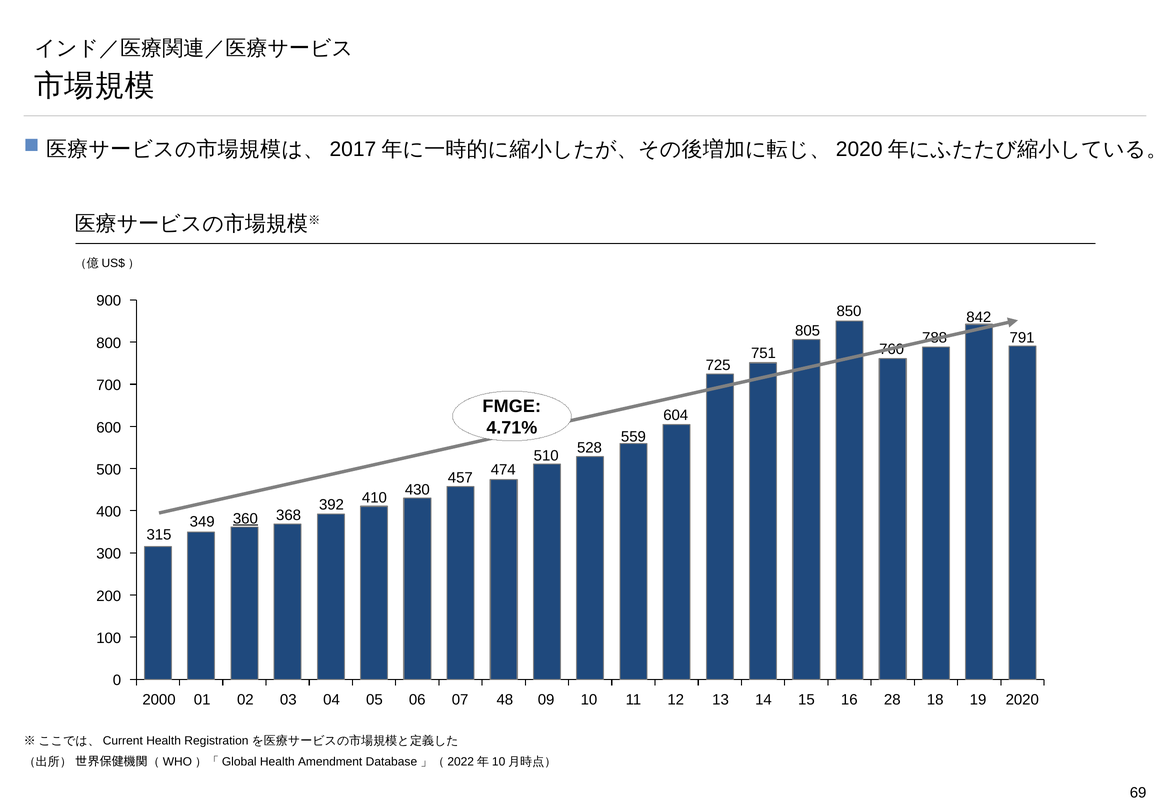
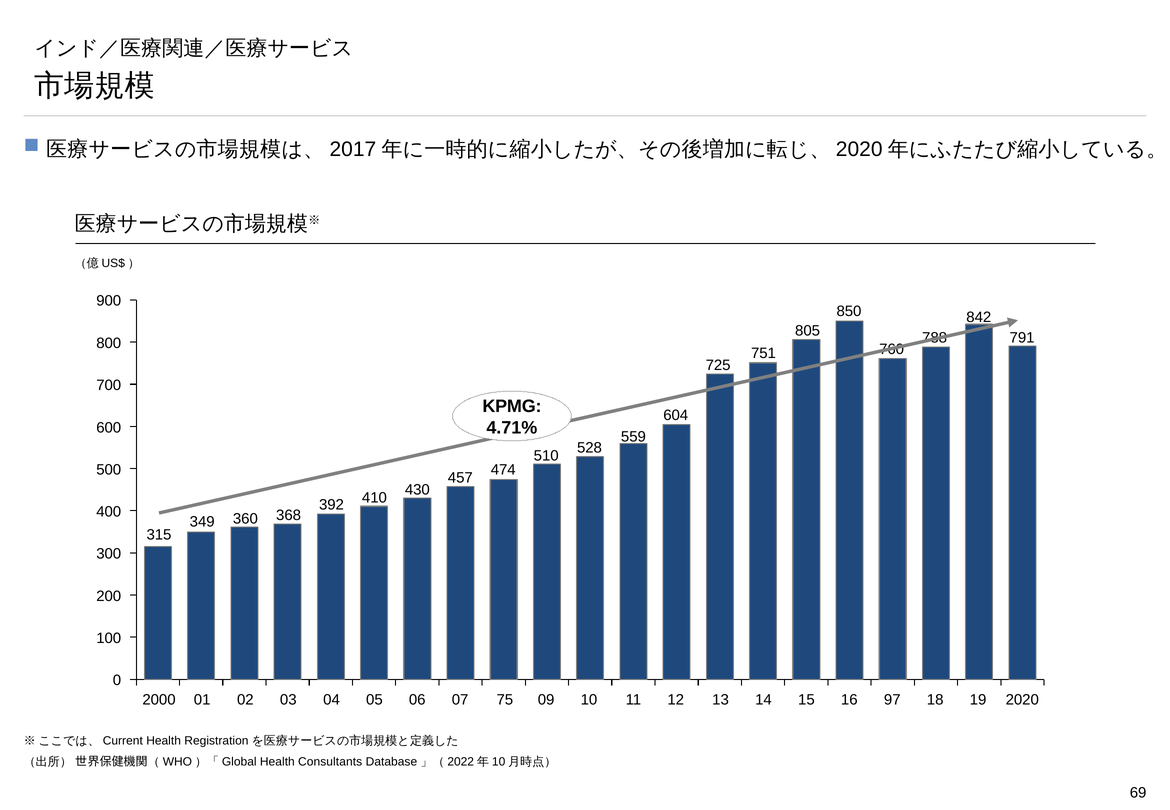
FMGE: FMGE -> KPMG
360 underline: present -> none
48: 48 -> 75
28: 28 -> 97
Amendment: Amendment -> Consultants
